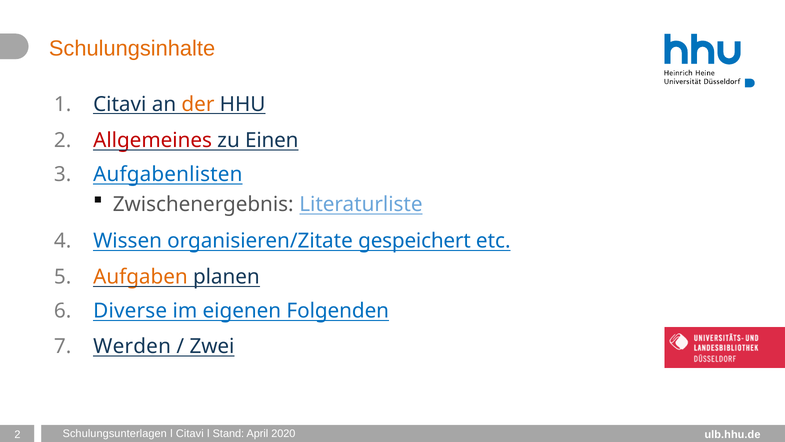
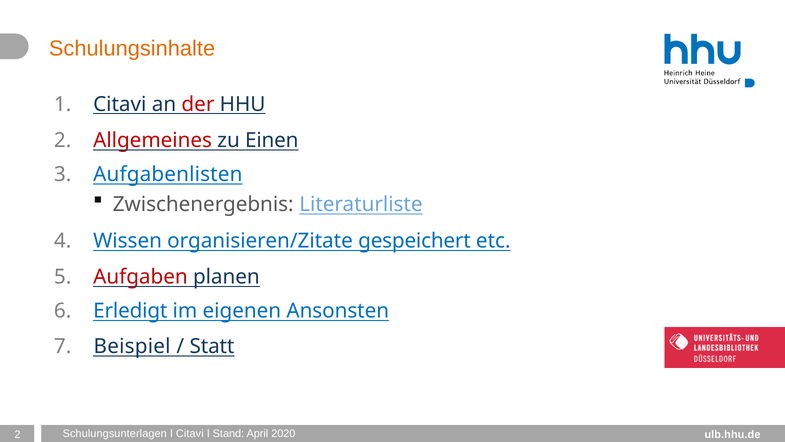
der colour: orange -> red
Aufgaben colour: orange -> red
Diverse: Diverse -> Erledigt
Folgenden: Folgenden -> Ansonsten
Werden: Werden -> Beispiel
Zwei: Zwei -> Statt
